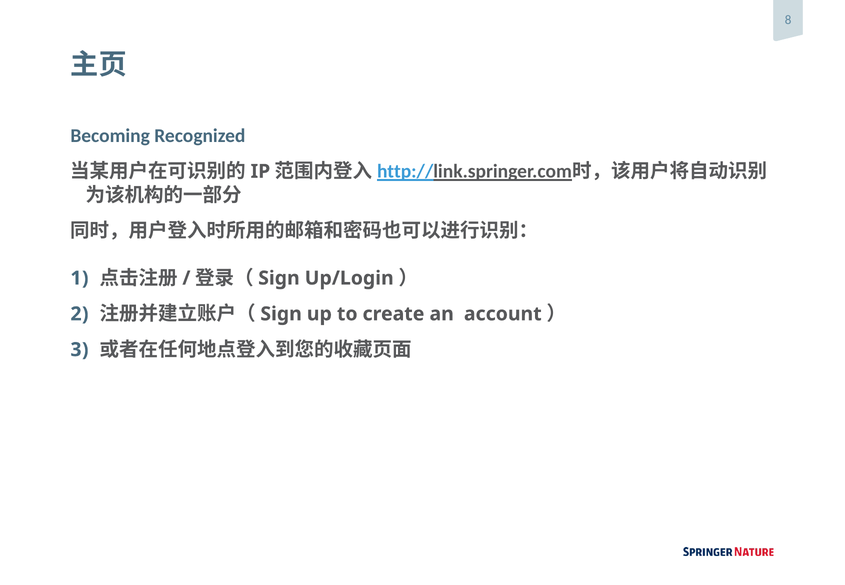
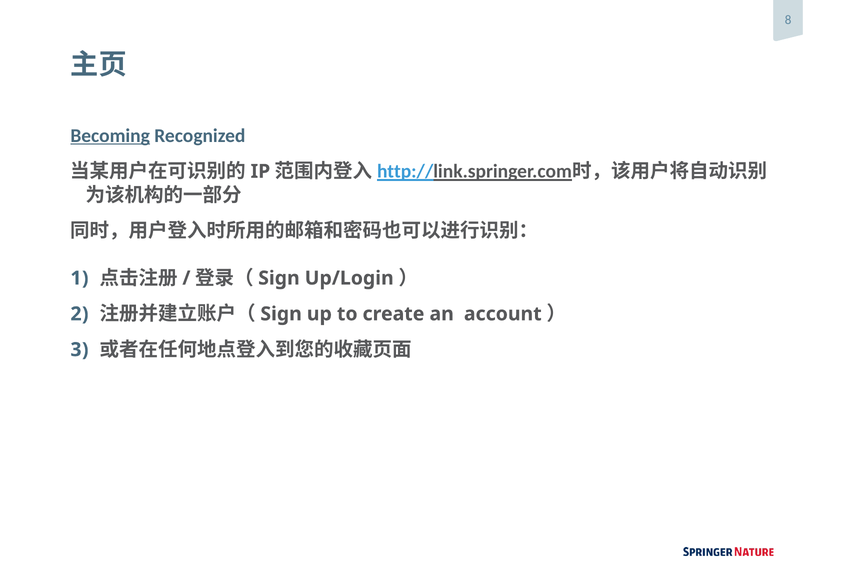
Becoming underline: none -> present
